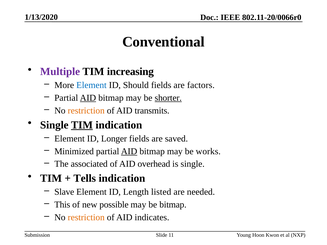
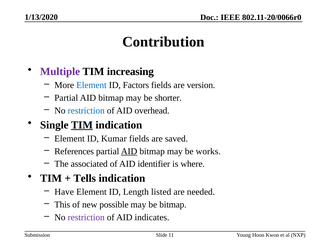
Conventional: Conventional -> Contribution
Should: Should -> Factors
factors: factors -> version
AID at (88, 98) underline: present -> none
shorter underline: present -> none
restriction at (86, 111) colour: orange -> blue
transmits: transmits -> overhead
Longer: Longer -> Kumar
Minimized: Minimized -> References
overhead: overhead -> identifier
is single: single -> where
Slave: Slave -> Have
restriction at (86, 218) colour: orange -> purple
